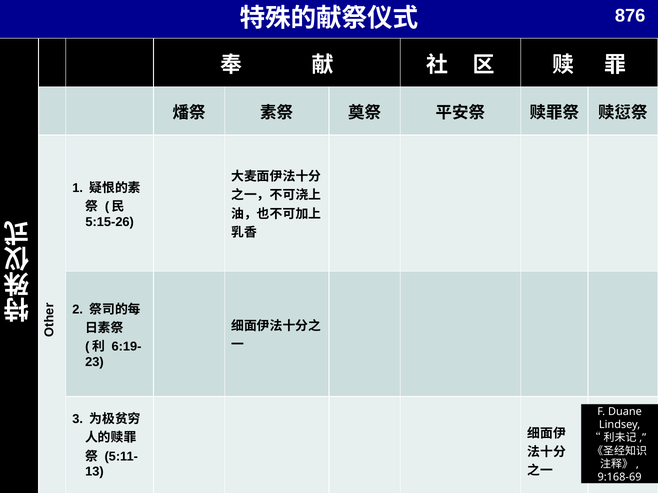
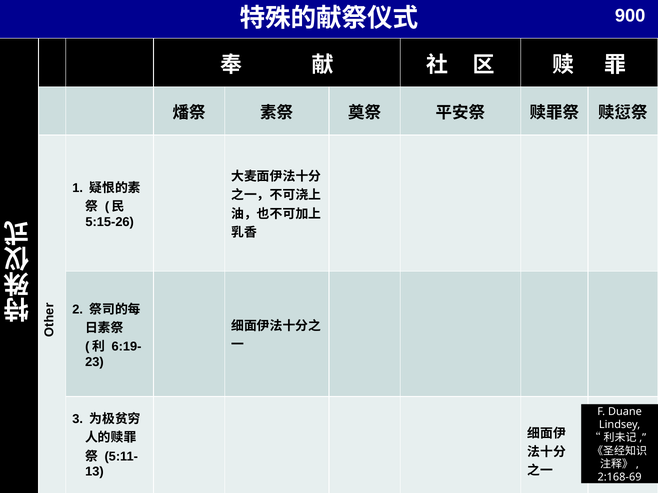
876: 876 -> 900
9:168-69: 9:168-69 -> 2:168-69
